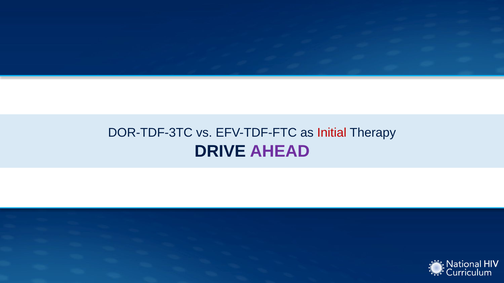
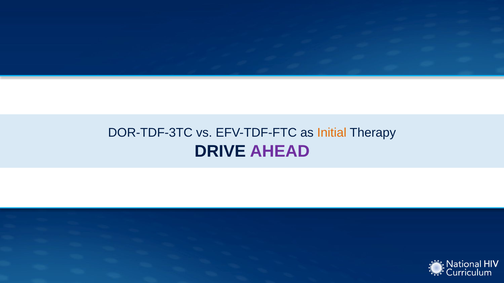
Initial colour: red -> orange
